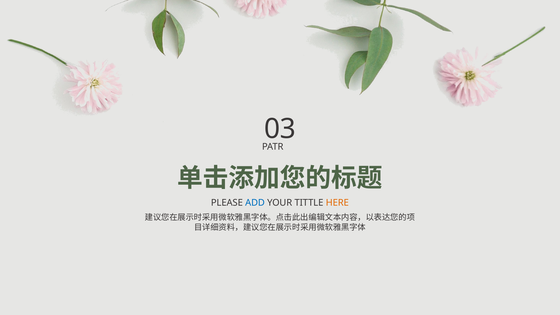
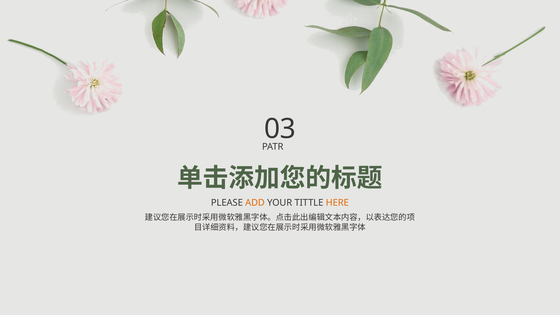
ADD colour: blue -> orange
